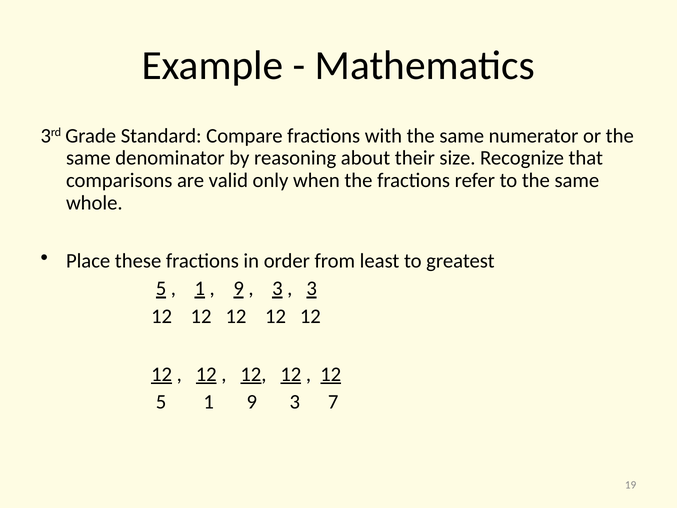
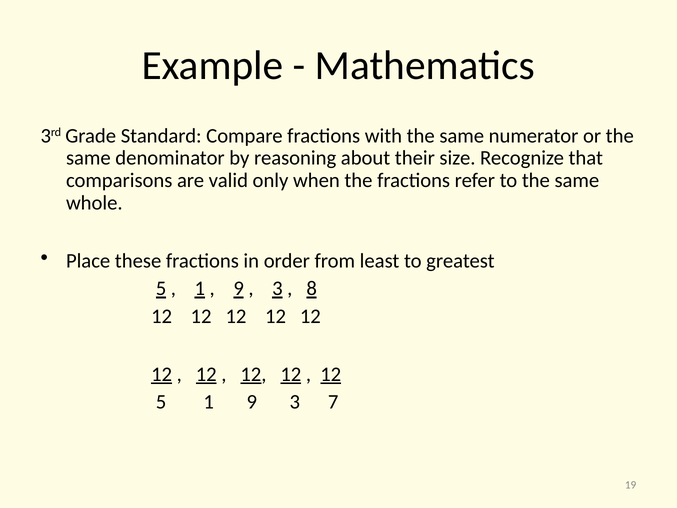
3 at (312, 288): 3 -> 8
